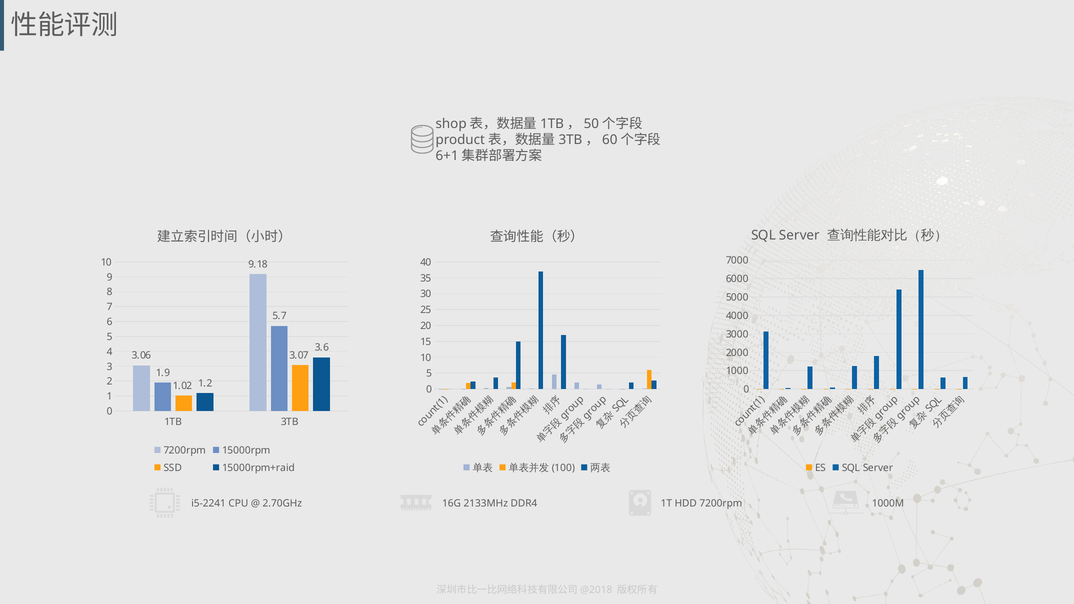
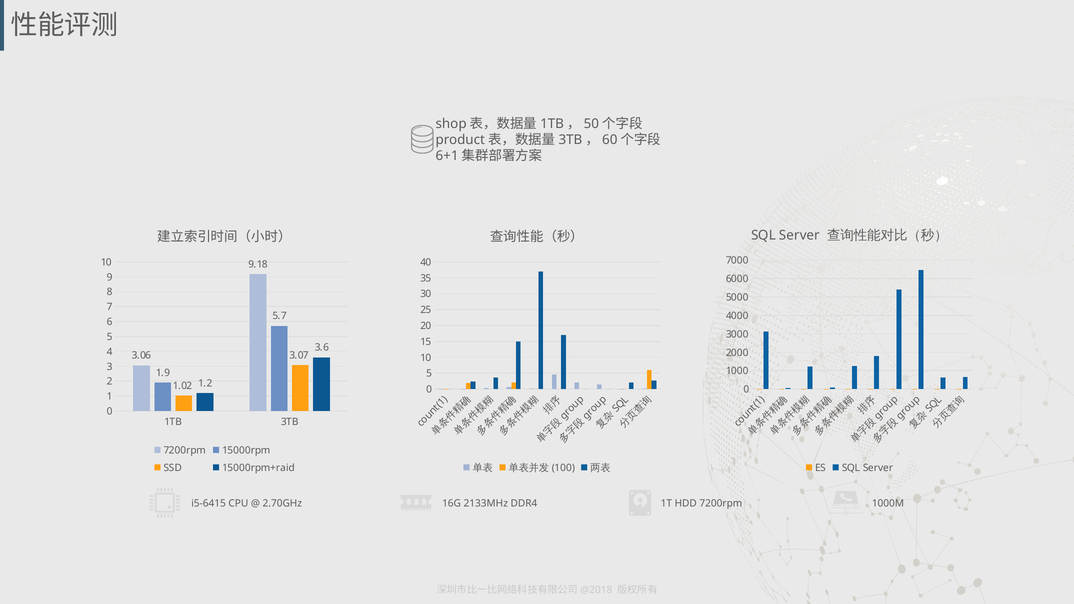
i5-2241: i5-2241 -> i5-6415
